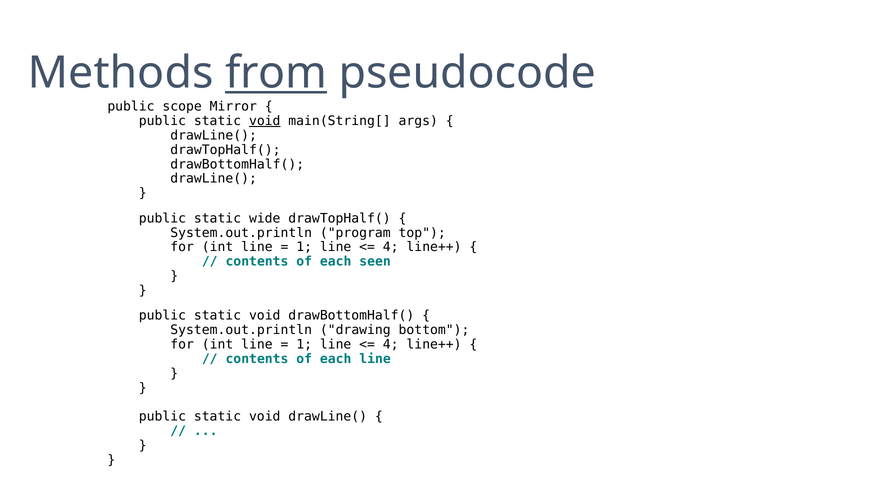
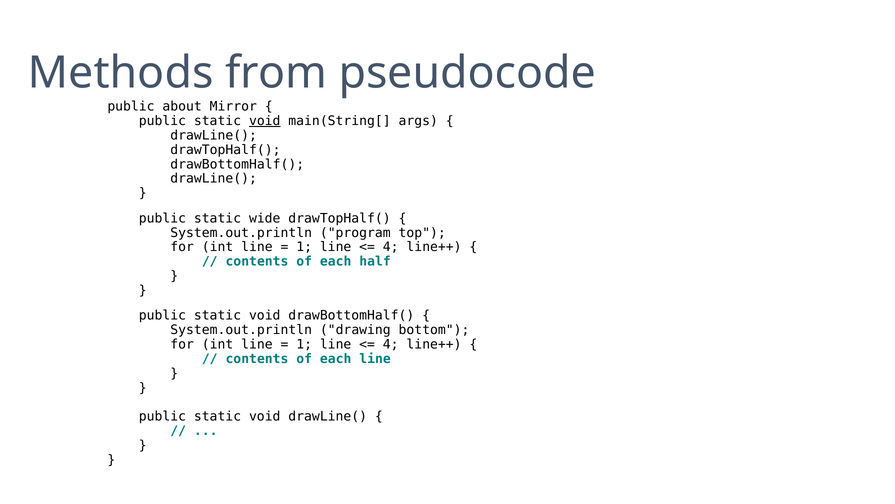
from underline: present -> none
scope: scope -> about
seen: seen -> half
